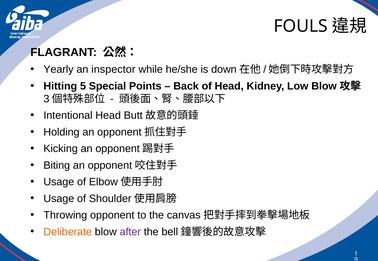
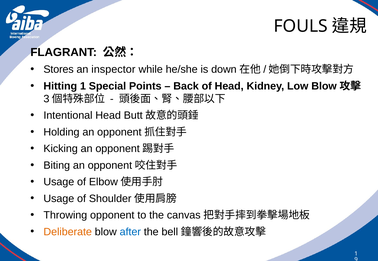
Yearly: Yearly -> Stores
Hitting 5: 5 -> 1
after colour: purple -> blue
